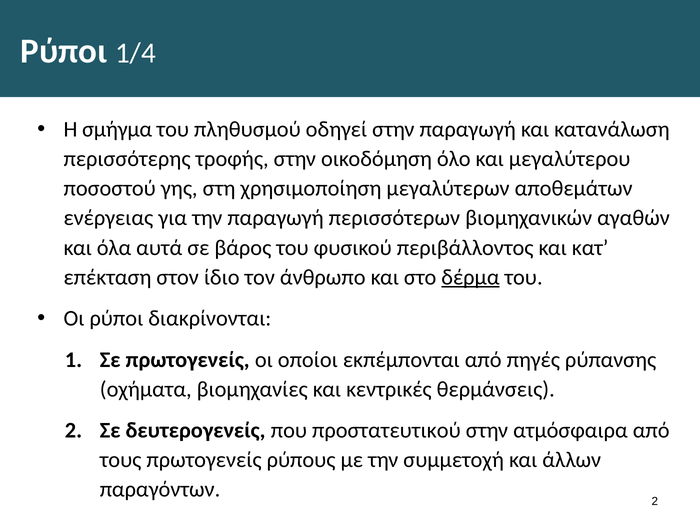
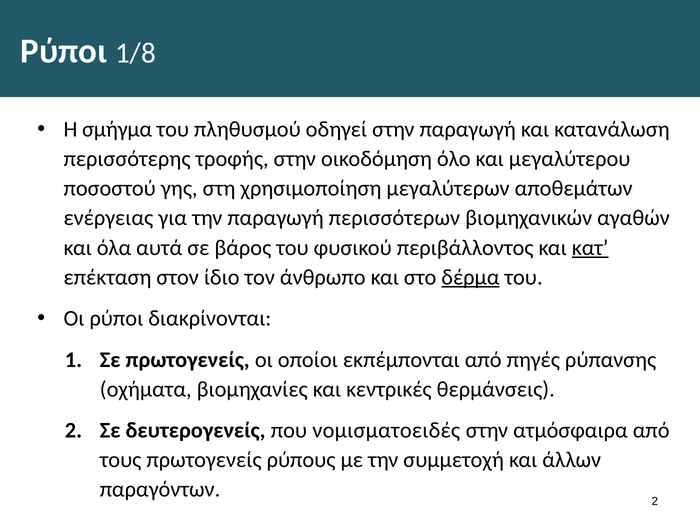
1/4: 1/4 -> 1/8
κατ underline: none -> present
προστατευτικού: προστατευτικού -> νομισματοειδές
